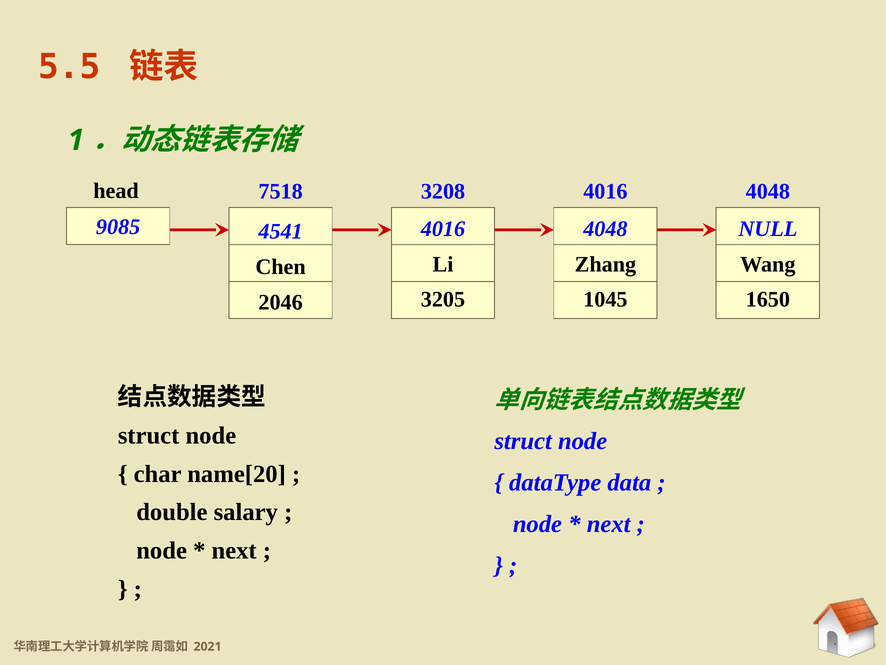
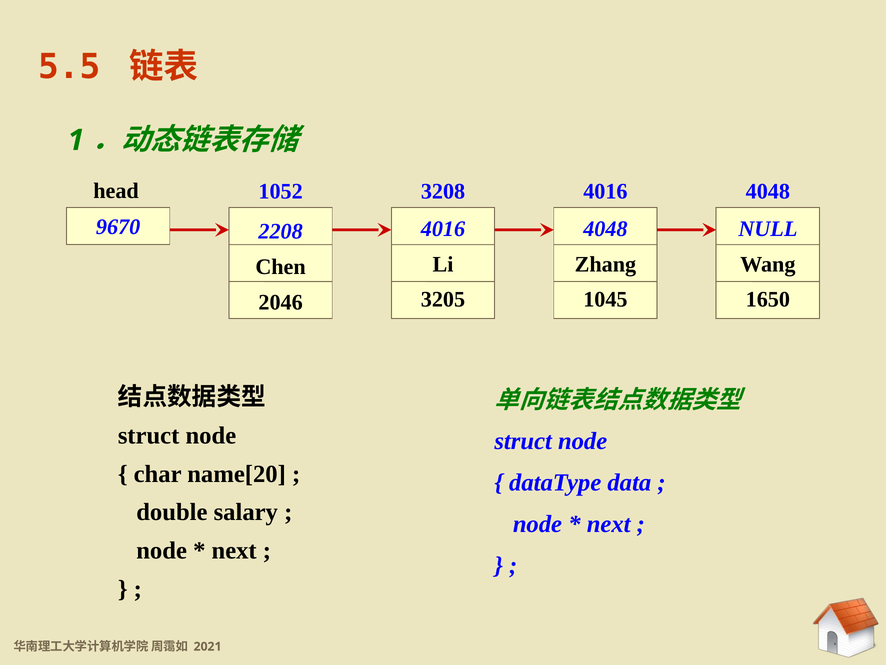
7518: 7518 -> 1052
9085: 9085 -> 9670
4541: 4541 -> 2208
